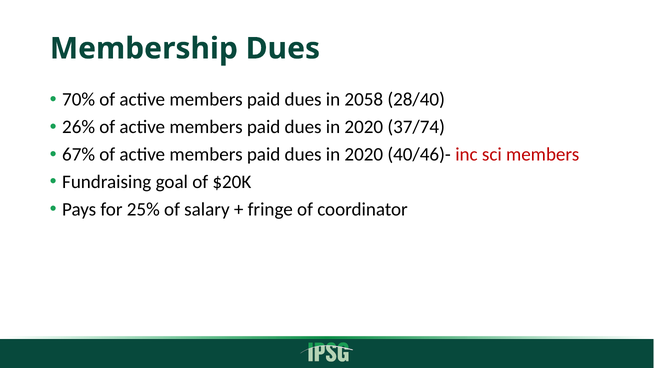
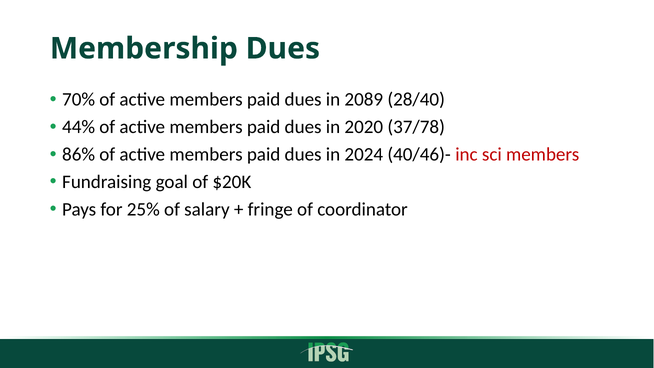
2058: 2058 -> 2089
26%: 26% -> 44%
37/74: 37/74 -> 37/78
67%: 67% -> 86%
2020 at (364, 154): 2020 -> 2024
